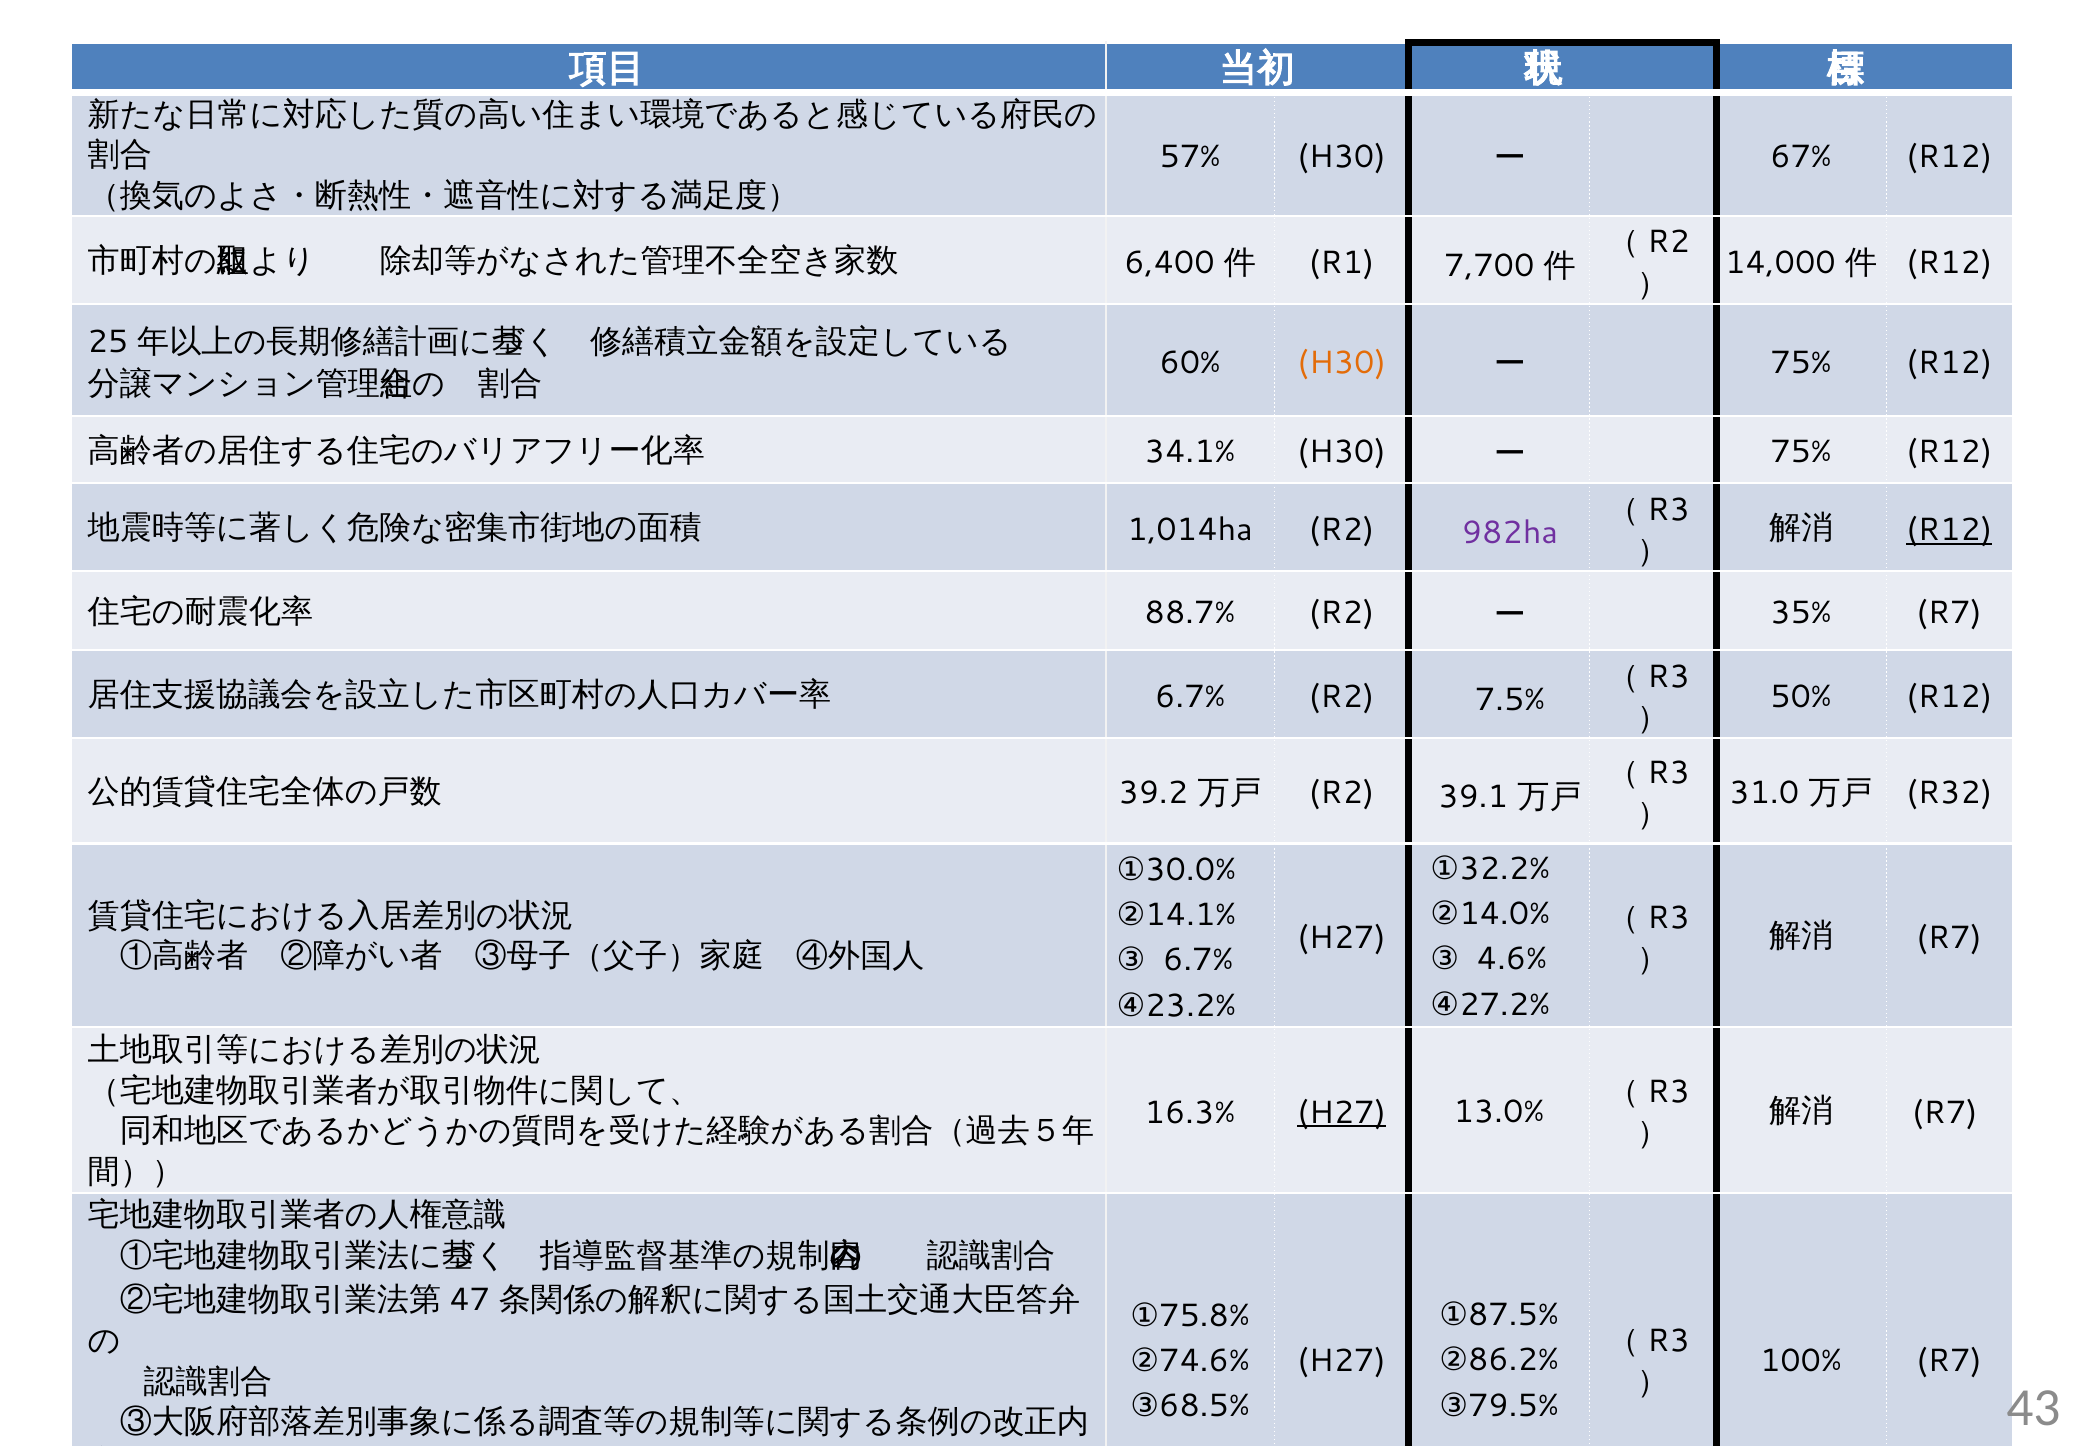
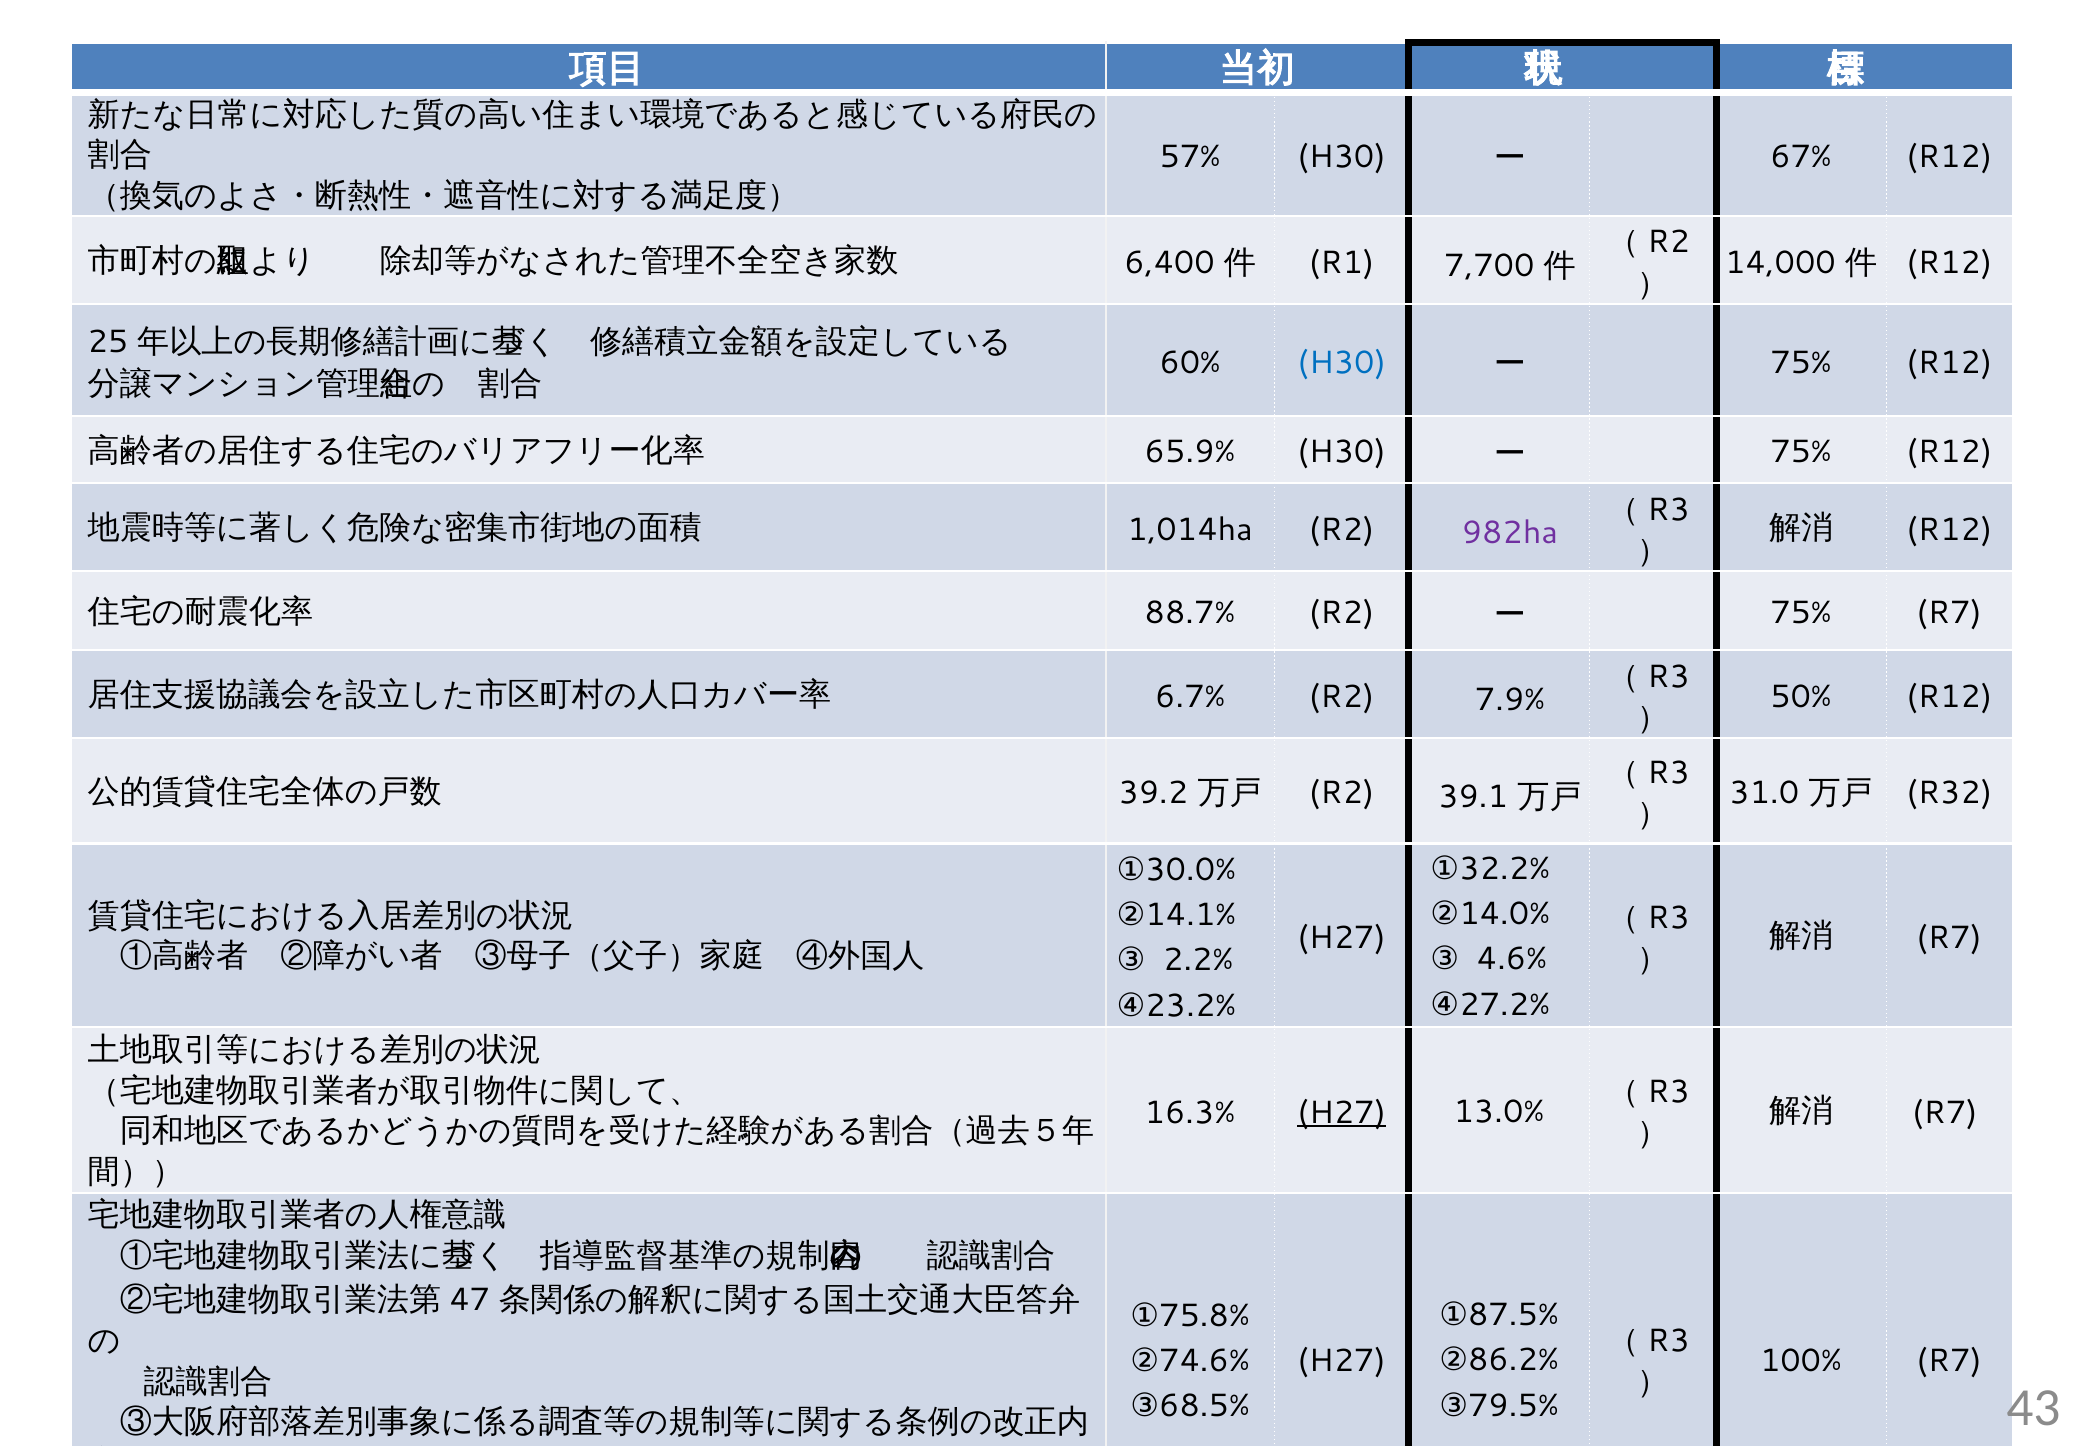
H30 at (1342, 363) colour: orange -> blue
34.1%: 34.1% -> 65.9%
R12 at (1949, 530) underline: present -> none
35% at (1801, 613): 35% -> 75%
7.5%: 7.5% -> 7.9%
6.7% at (1198, 961): 6.7% -> 2.2%
